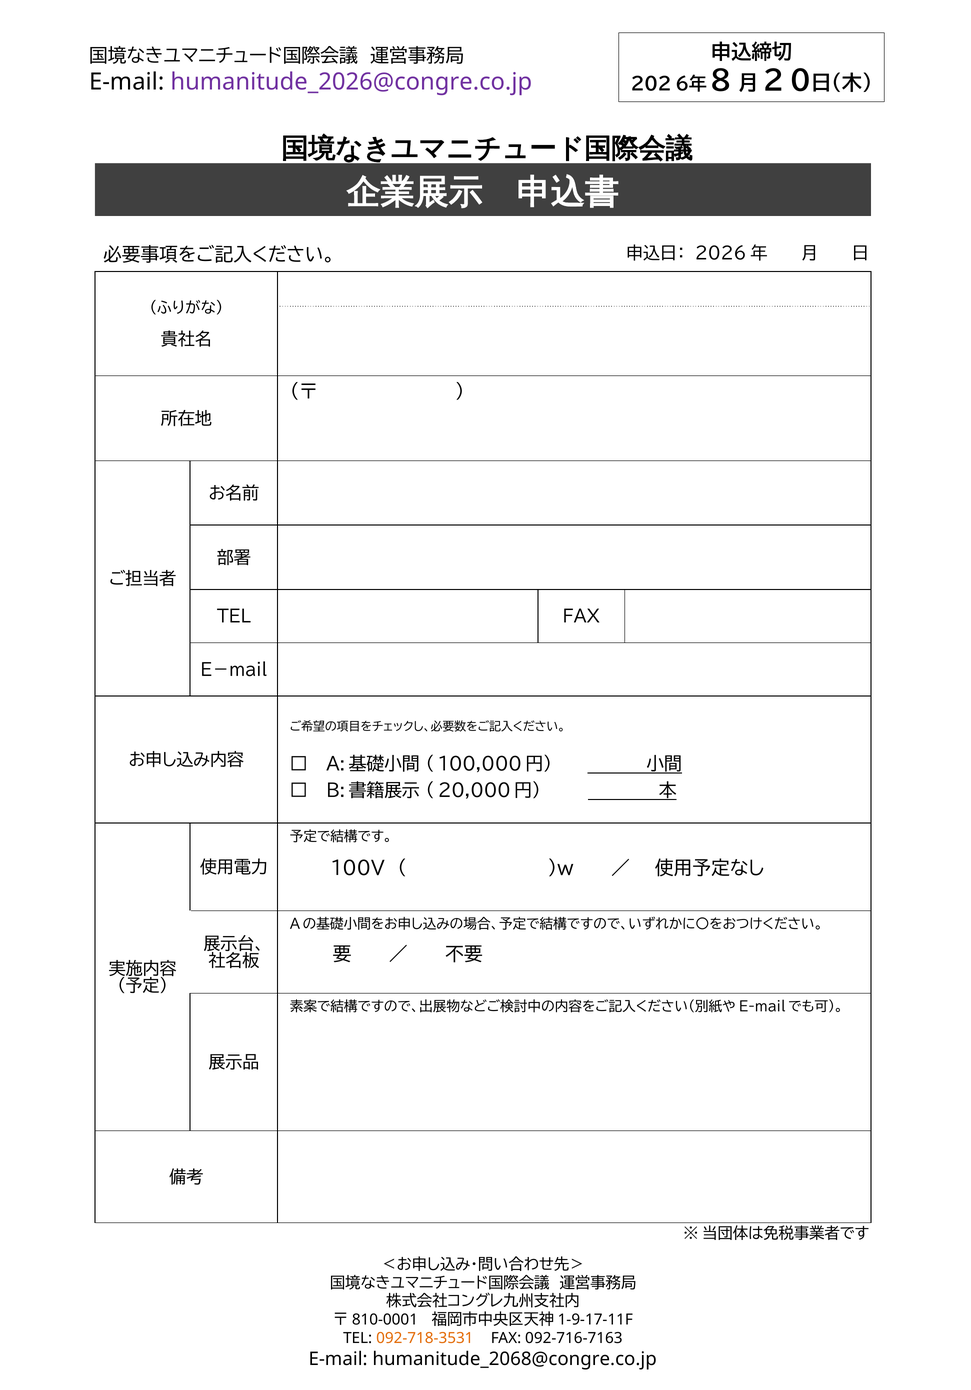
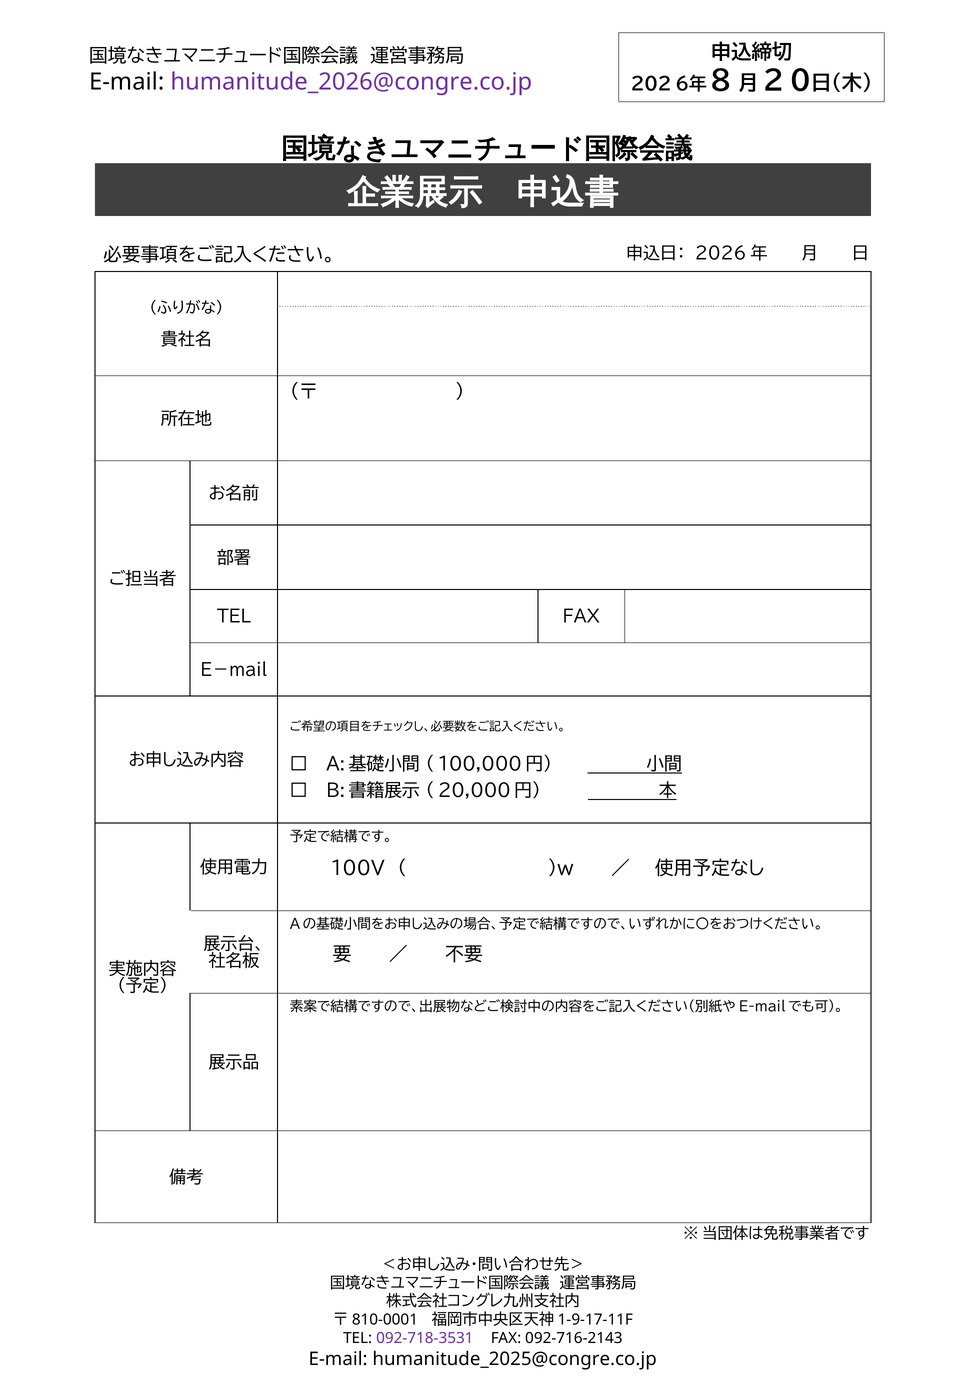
092-718-3531 colour: orange -> purple
092-716-7163: 092-716-7163 -> 092-716-2143
humanitude_2068@congre.co.jp: humanitude_2068@congre.co.jp -> humanitude_2025@congre.co.jp
